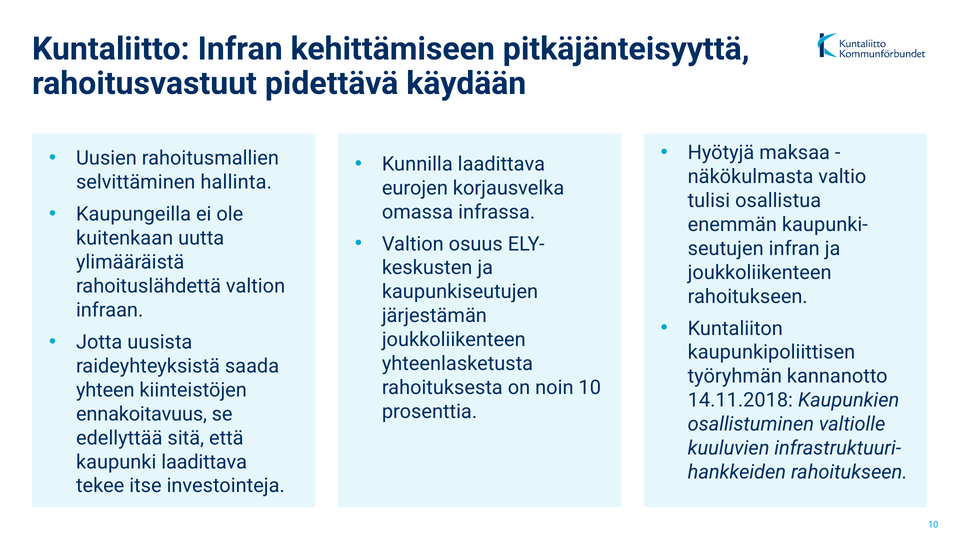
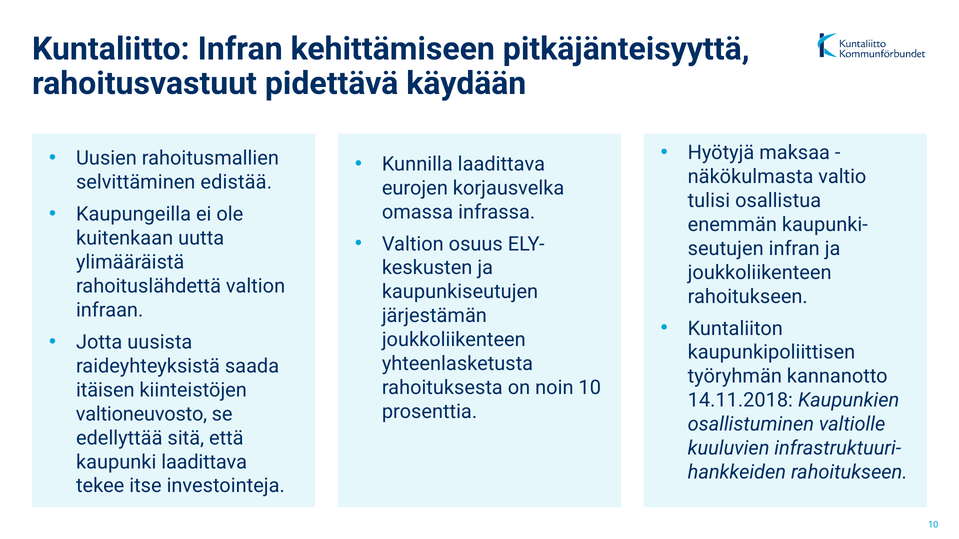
hallinta: hallinta -> edistää
yhteen: yhteen -> itäisen
ennakoitavuus: ennakoitavuus -> valtioneuvosto
